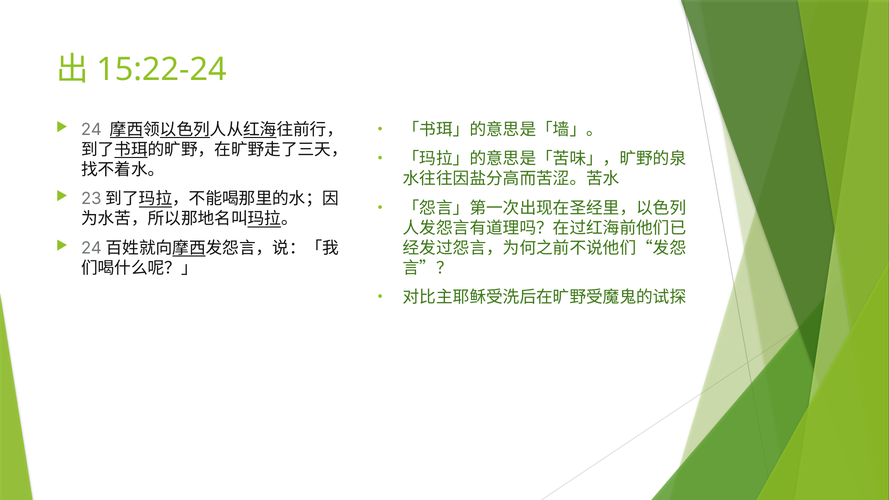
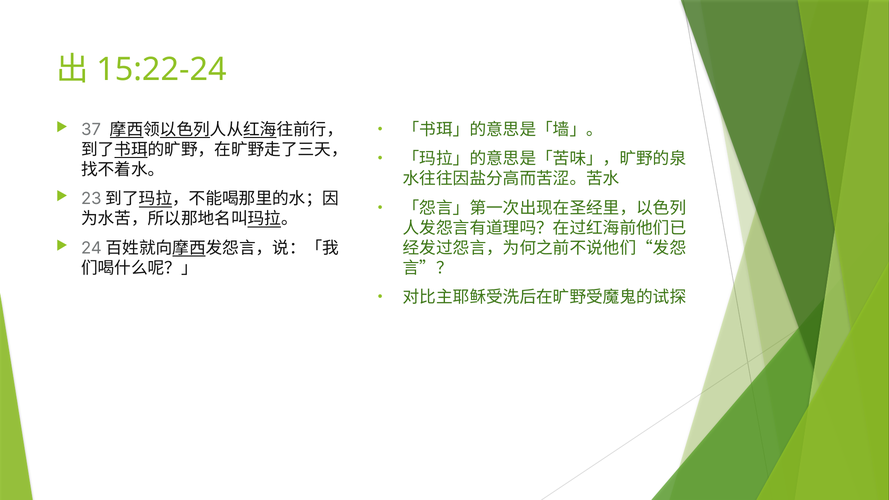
24: 24 -> 37
